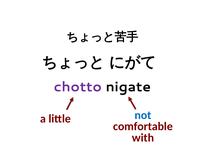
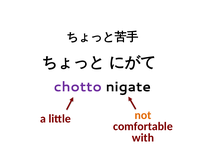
not colour: blue -> orange
